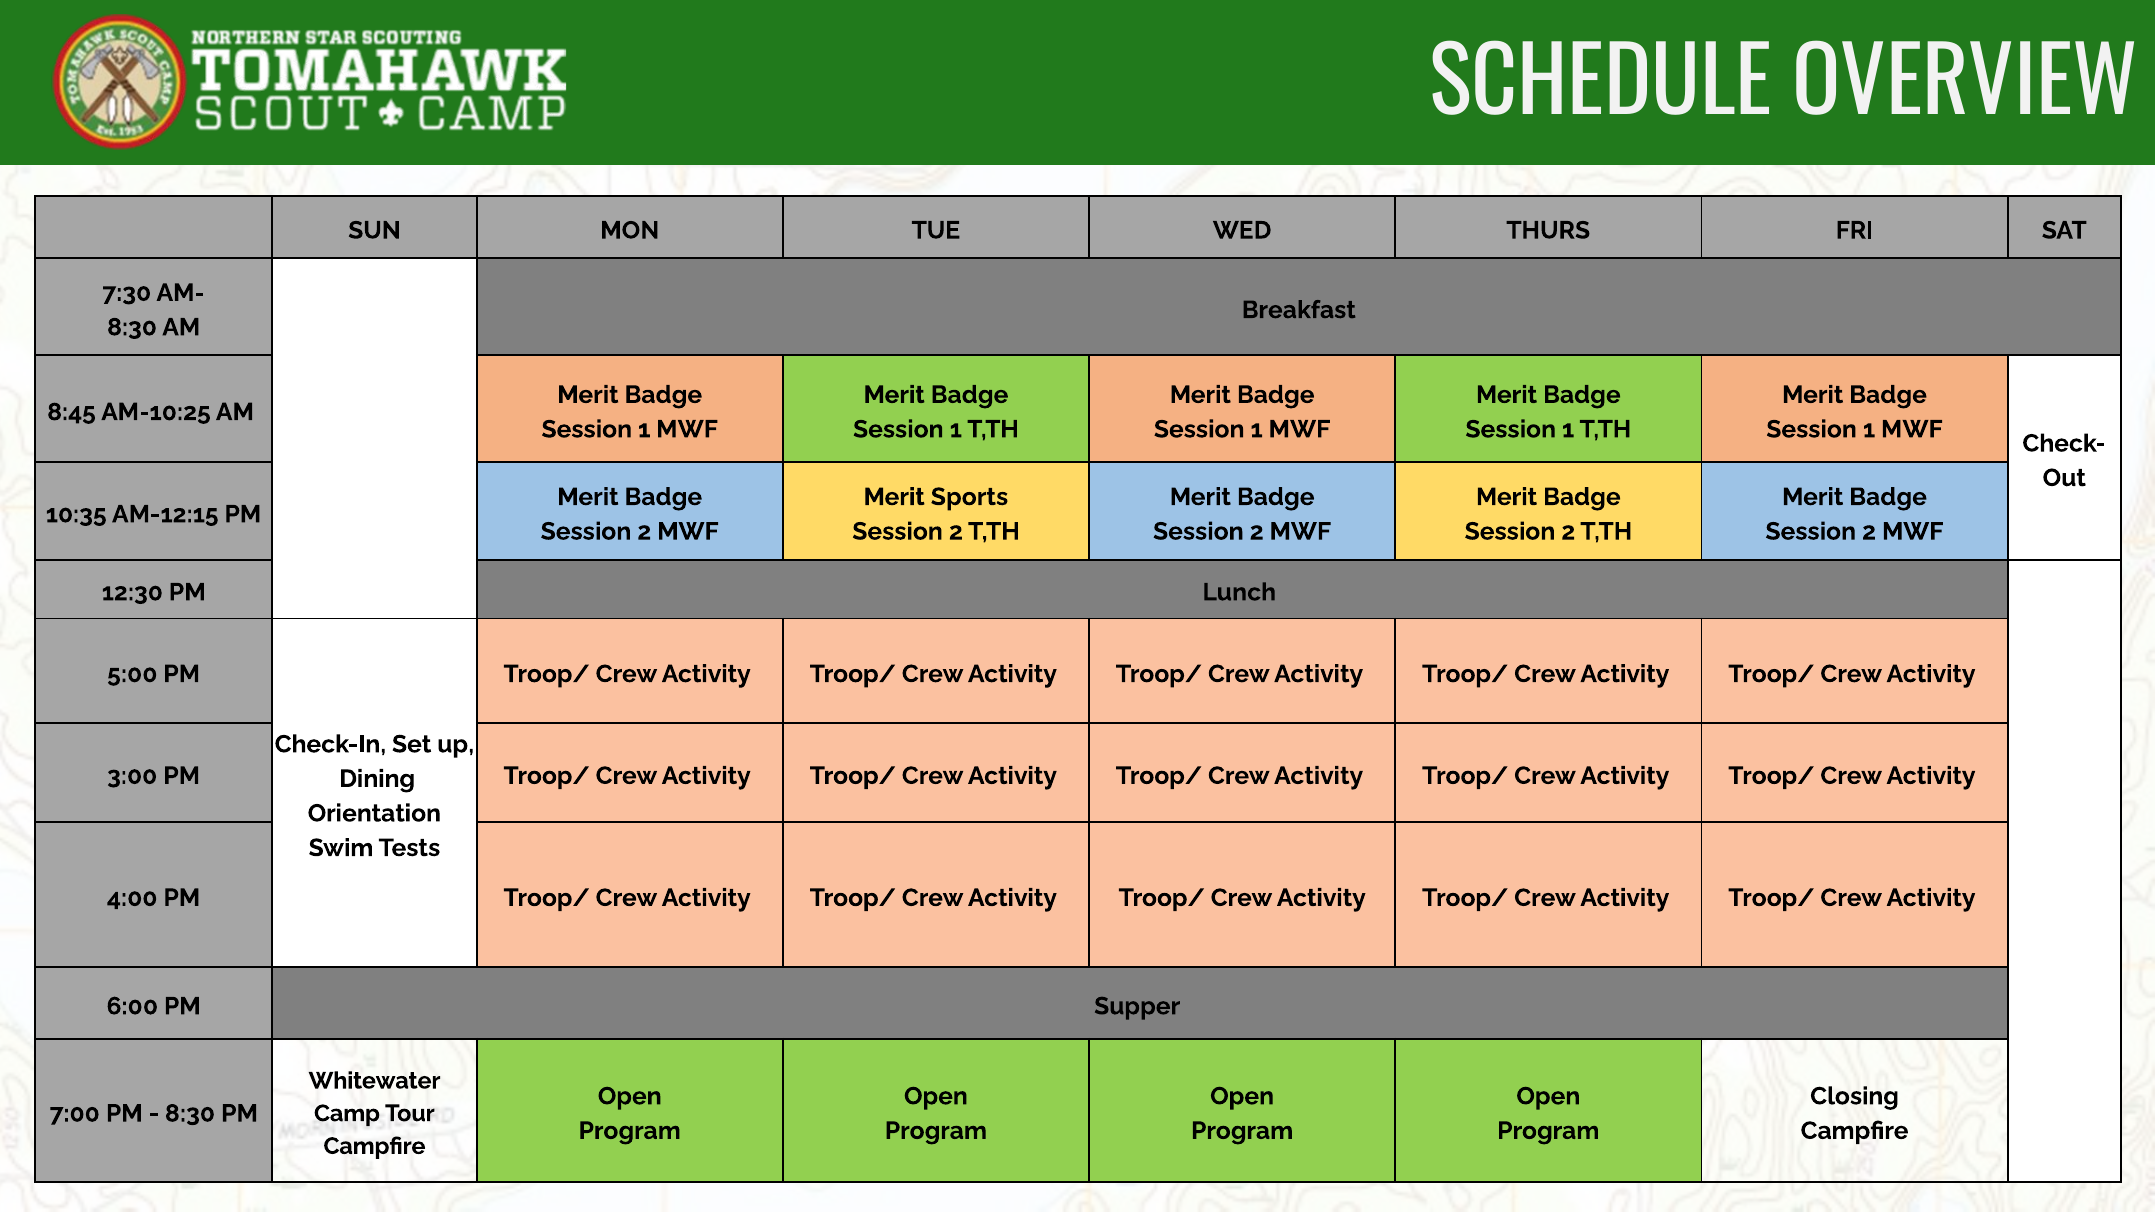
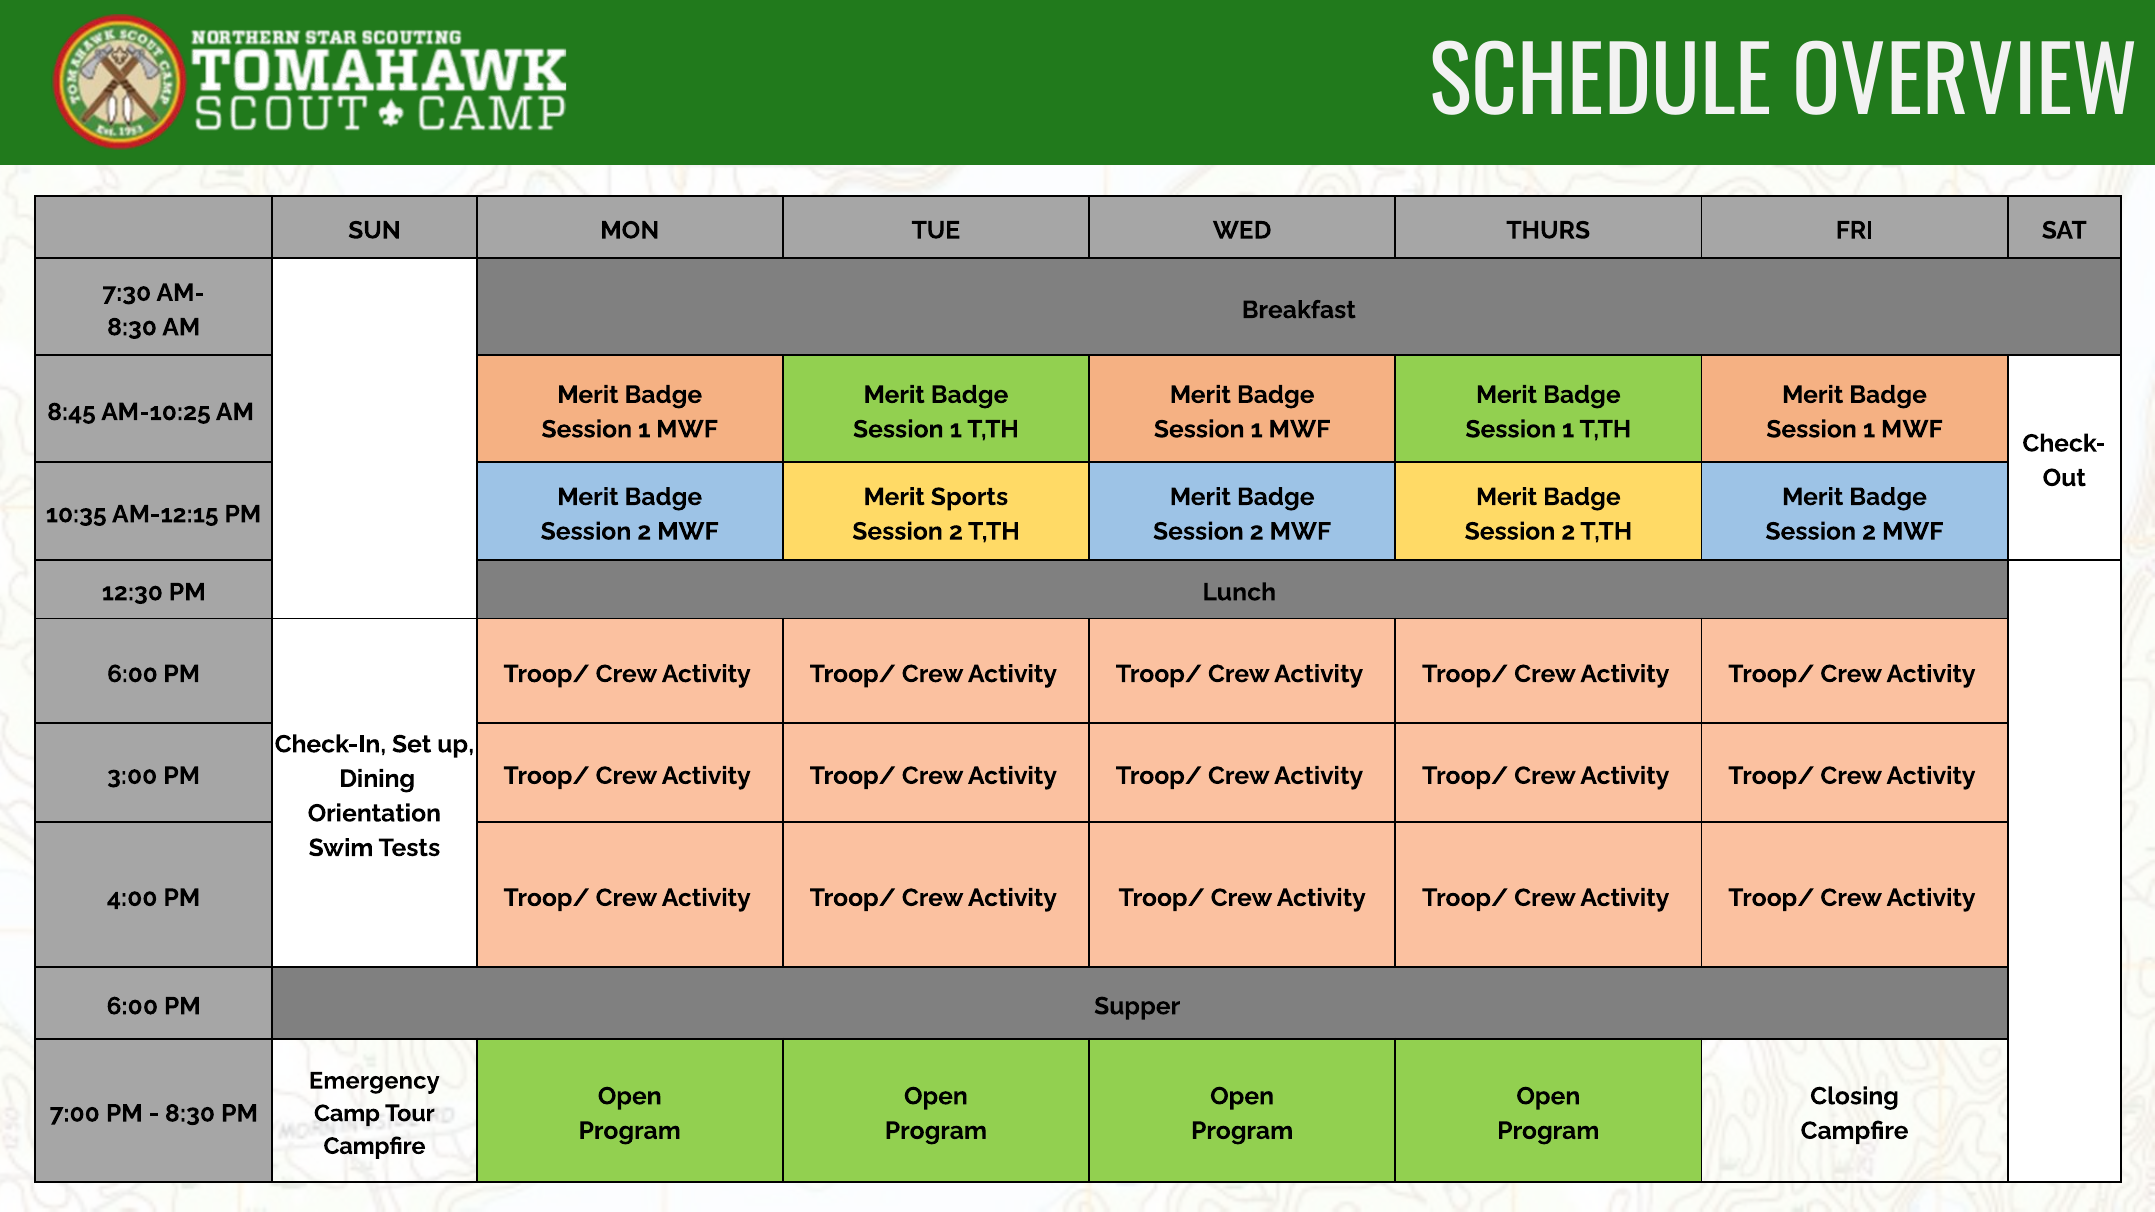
5:00 at (132, 674): 5:00 -> 6:00
Whitewater: Whitewater -> Emergency
